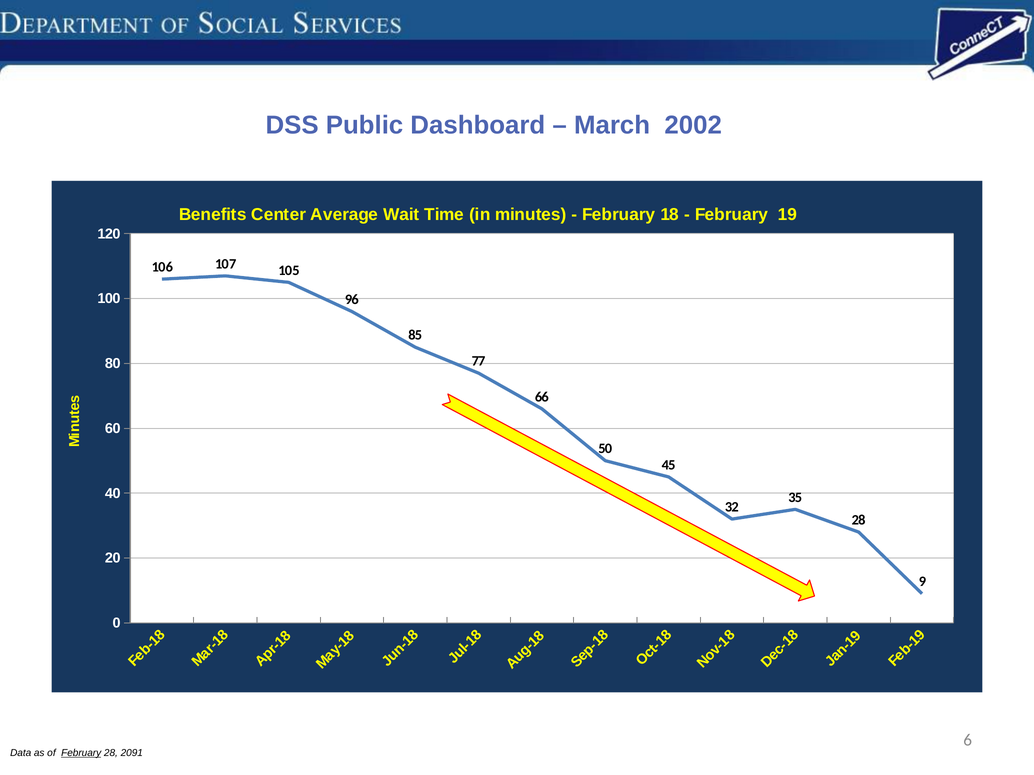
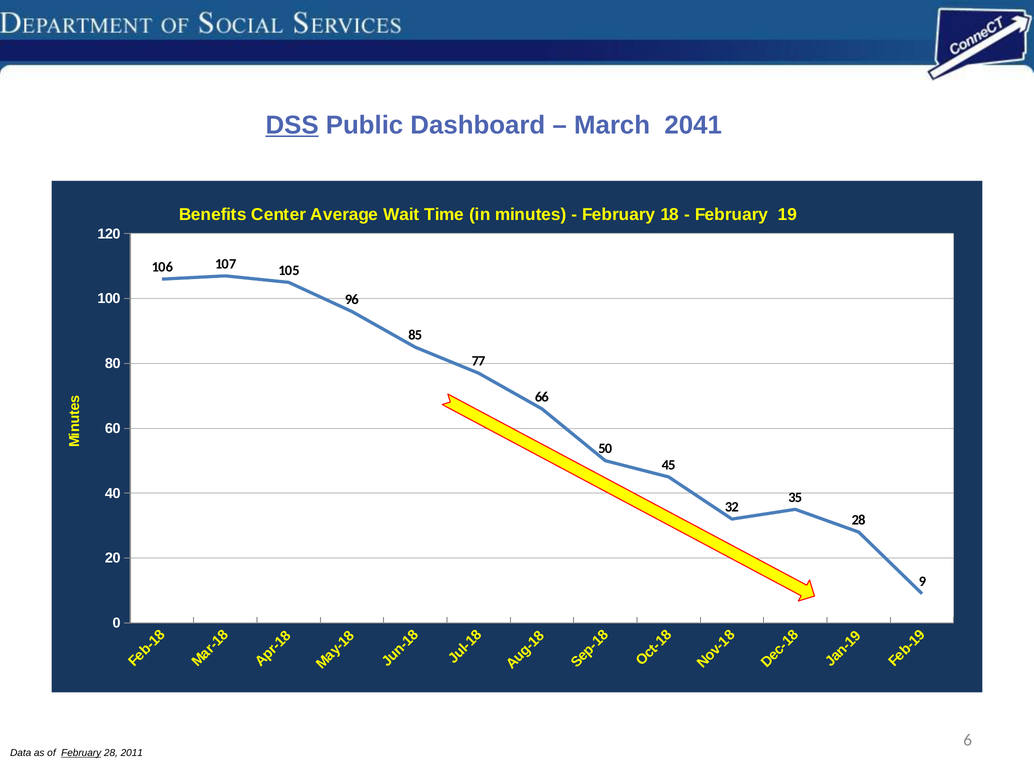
DSS underline: none -> present
2002: 2002 -> 2041
2091: 2091 -> 2011
